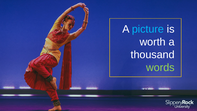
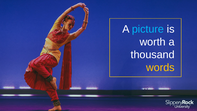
words colour: light green -> yellow
